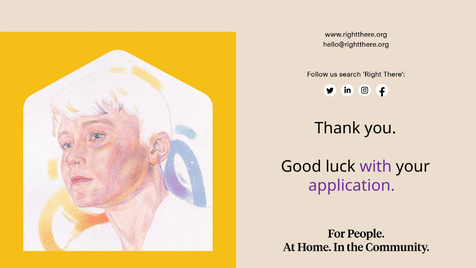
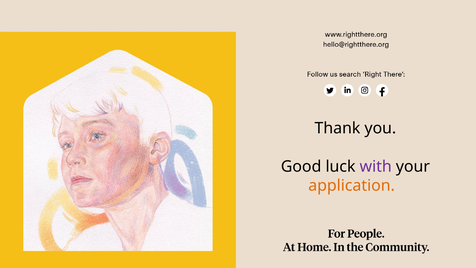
application colour: purple -> orange
